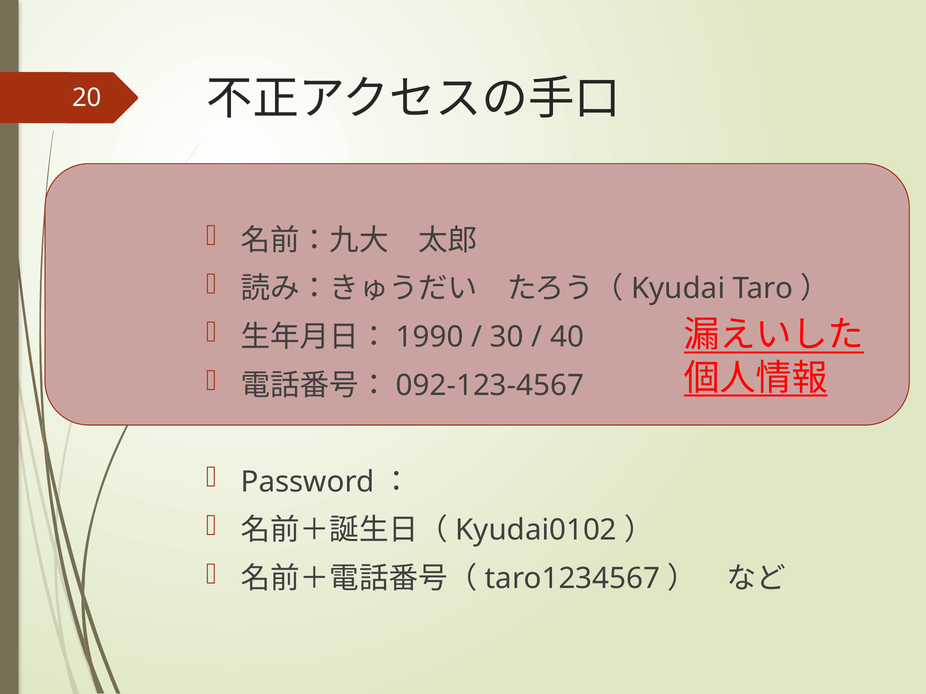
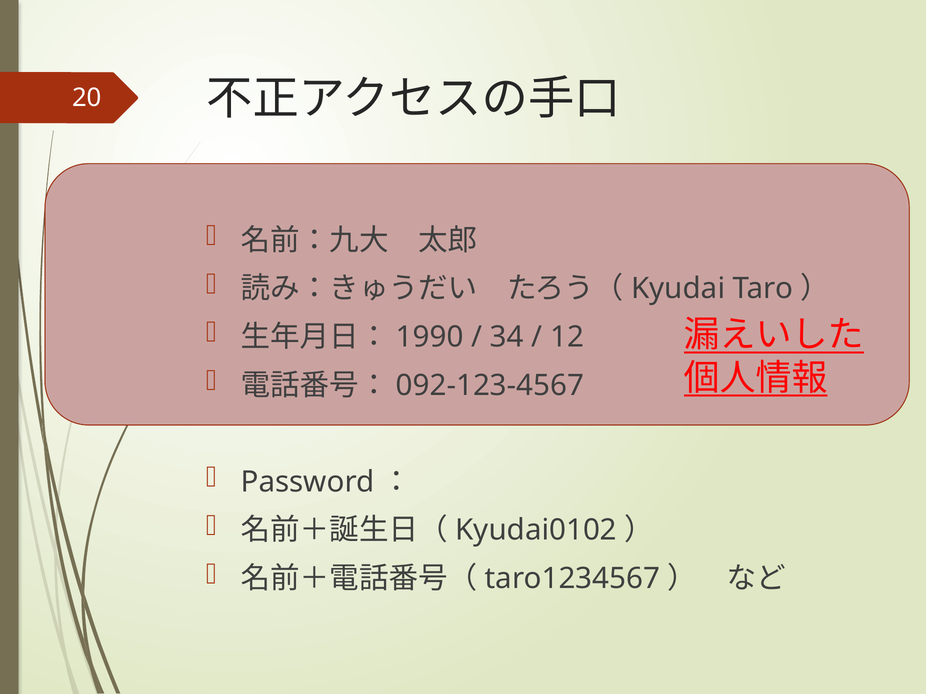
30: 30 -> 34
40: 40 -> 12
